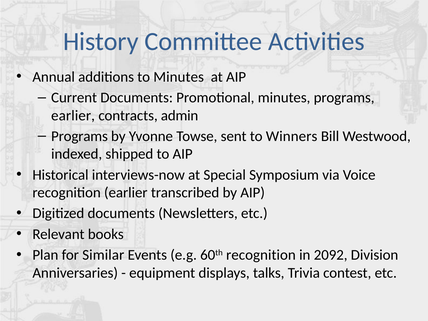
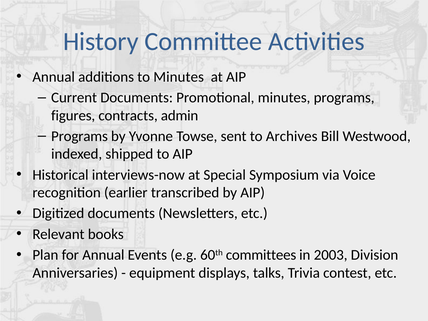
earlier at (73, 115): earlier -> figures
Winners: Winners -> Archives
for Similar: Similar -> Annual
60th recognition: recognition -> committees
2092: 2092 -> 2003
